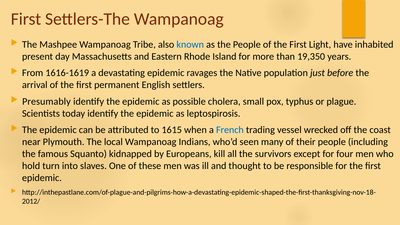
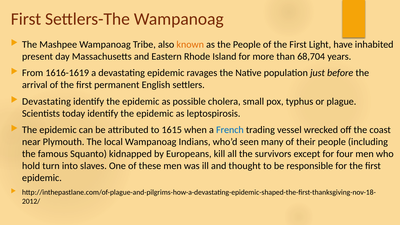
known colour: blue -> orange
19,350: 19,350 -> 68,704
Presumably at (46, 101): Presumably -> Devastating
